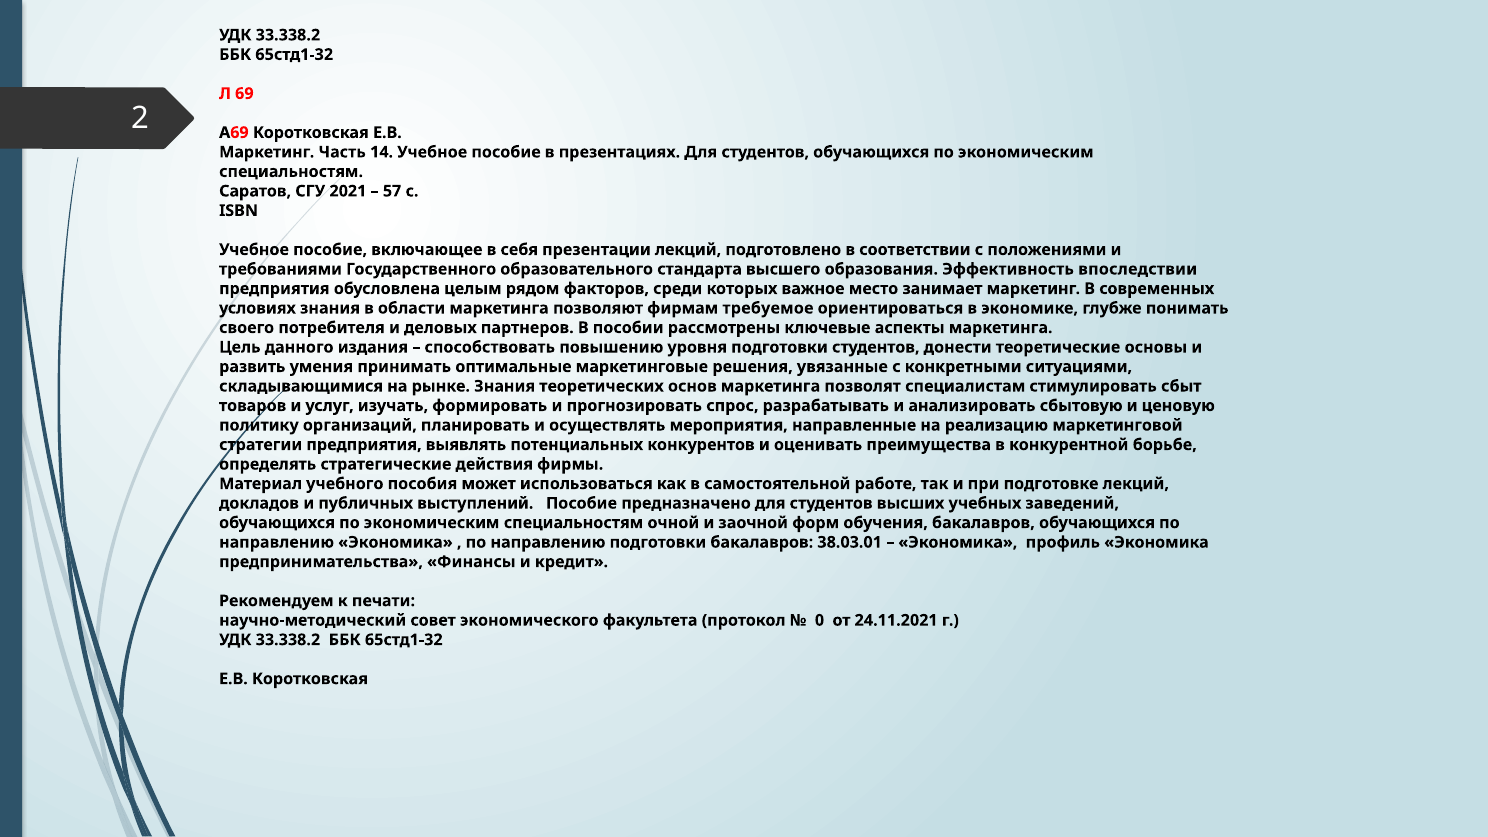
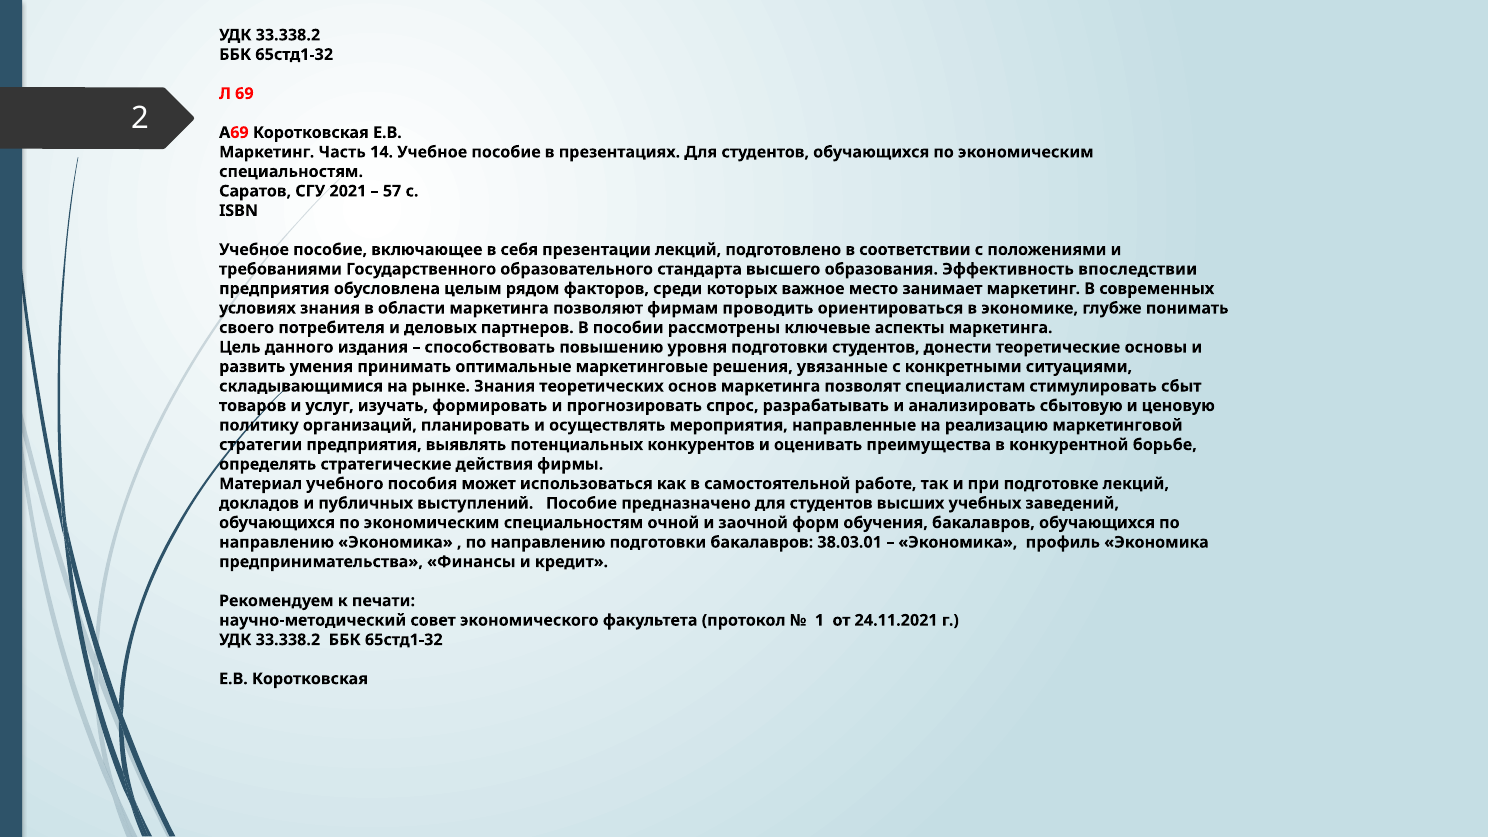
требуемое: требуемое -> проводить
0: 0 -> 1
